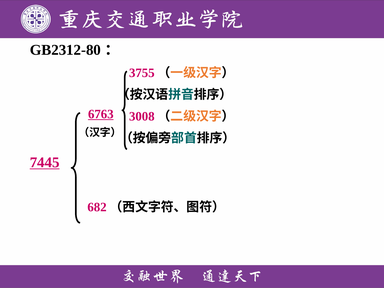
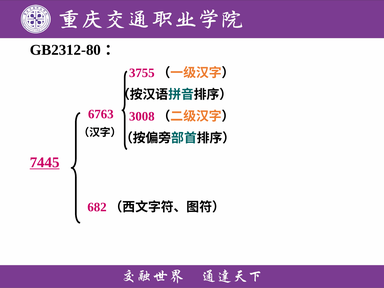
6763 underline: present -> none
